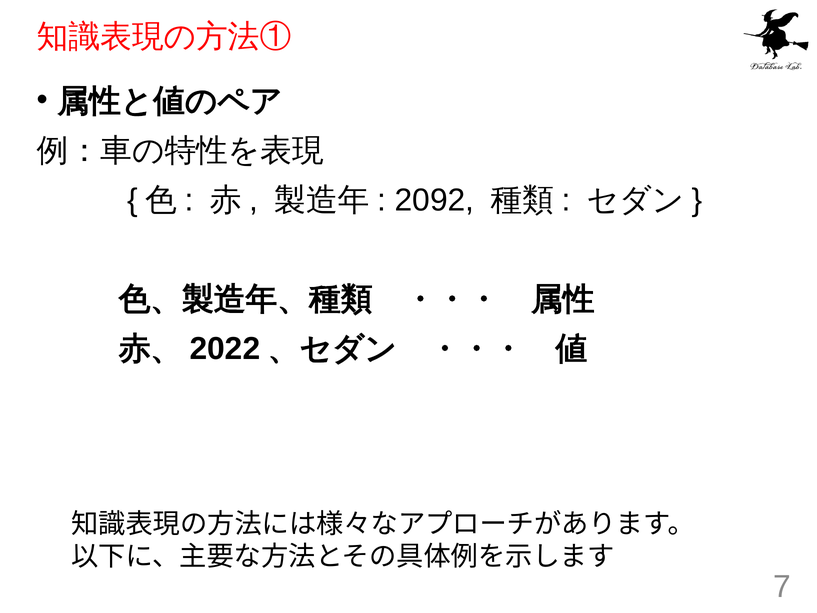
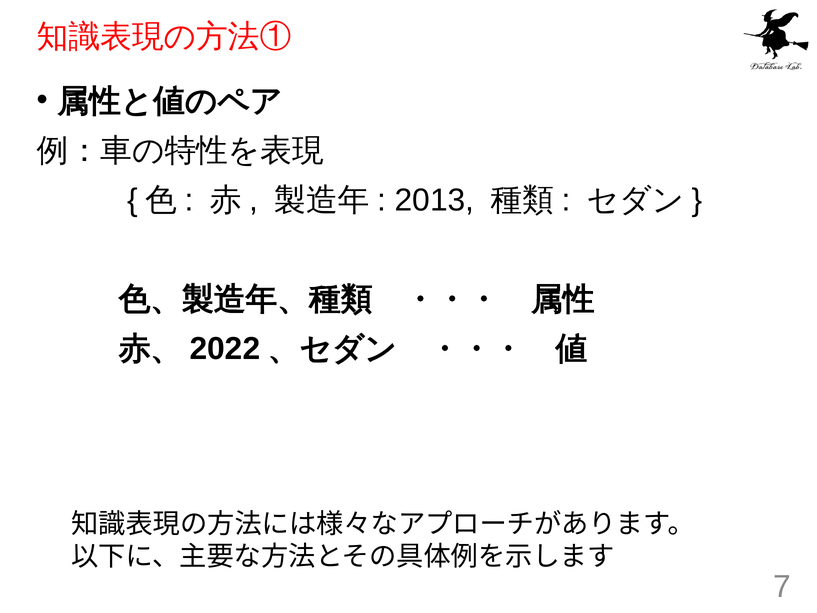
2092: 2092 -> 2013
